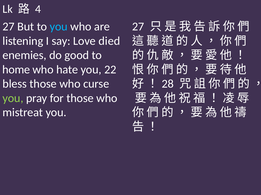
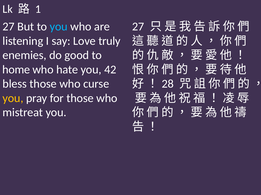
4: 4 -> 1
died: died -> truly
22: 22 -> 42
you at (13, 98) colour: light green -> yellow
